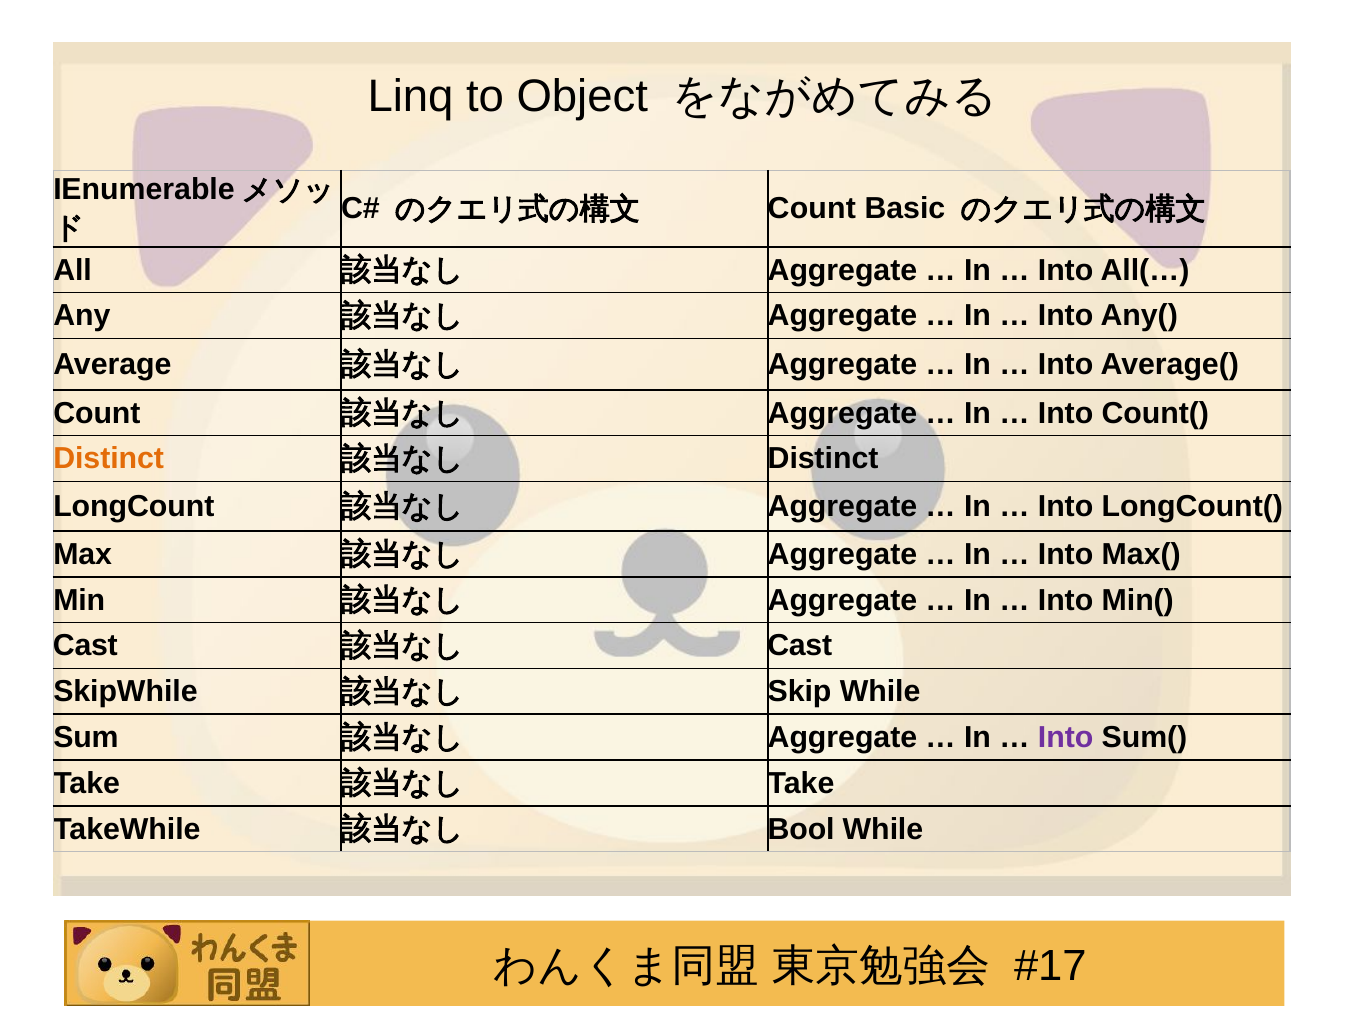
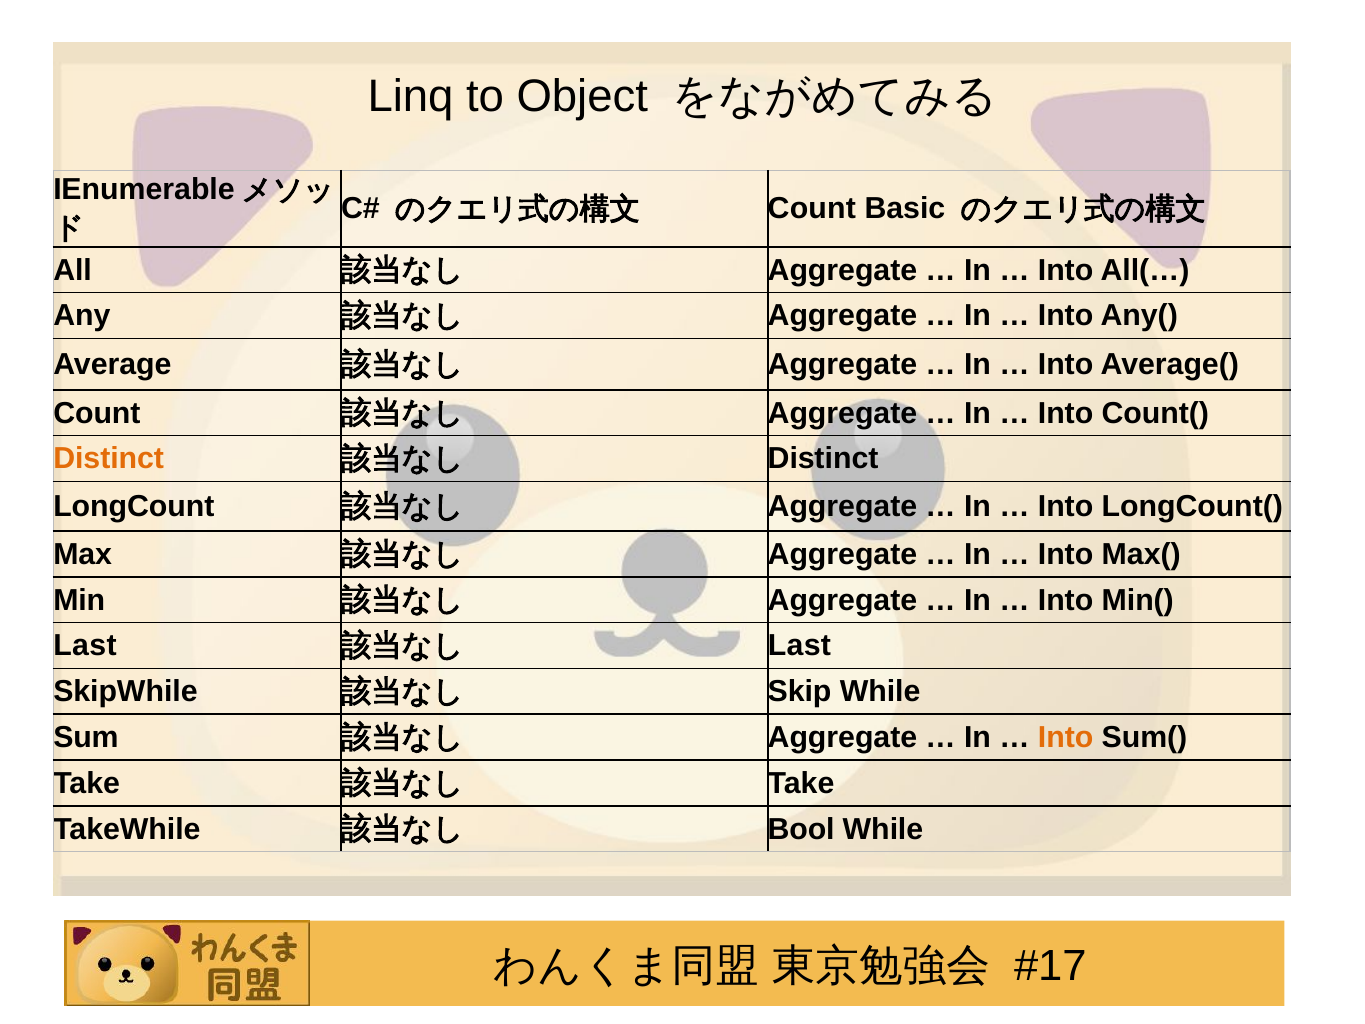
Cast at (85, 646): Cast -> Last
Cast at (800, 646): Cast -> Last
Into at (1066, 737) colour: purple -> orange
